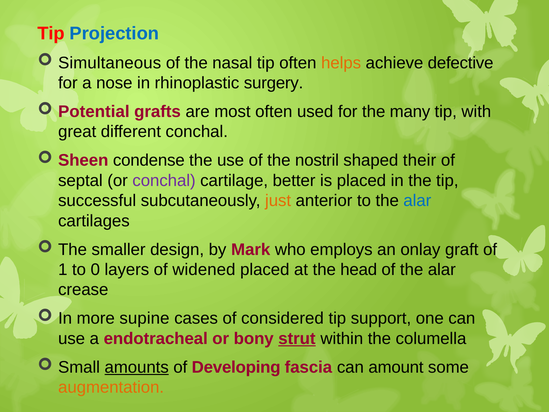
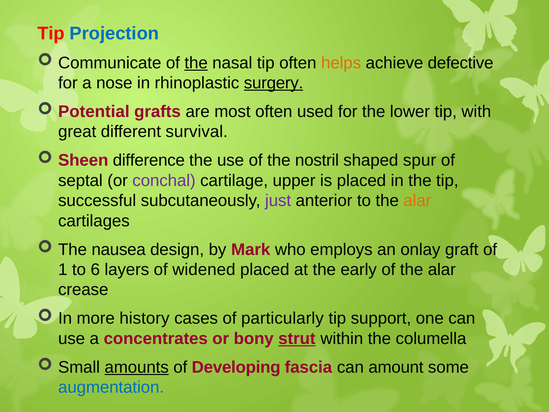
Simultaneous: Simultaneous -> Communicate
the at (196, 63) underline: none -> present
surgery underline: none -> present
many: many -> lower
different conchal: conchal -> survival
condense: condense -> difference
their: their -> spur
better: better -> upper
just colour: orange -> purple
alar at (417, 201) colour: blue -> orange
smaller: smaller -> nausea
0: 0 -> 6
head: head -> early
supine: supine -> history
considered: considered -> particularly
endotracheal: endotracheal -> concentrates
augmentation colour: orange -> blue
